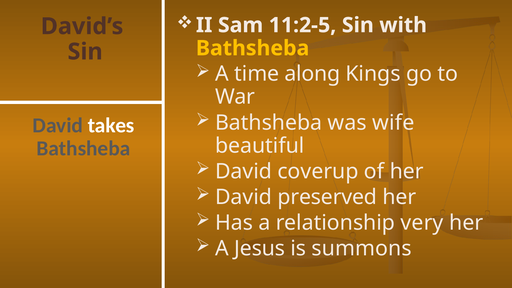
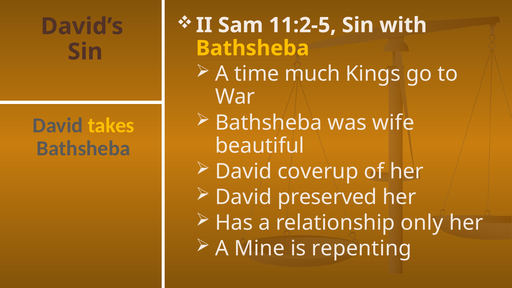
along: along -> much
takes colour: white -> yellow
very: very -> only
Jesus: Jesus -> Mine
summons: summons -> repenting
